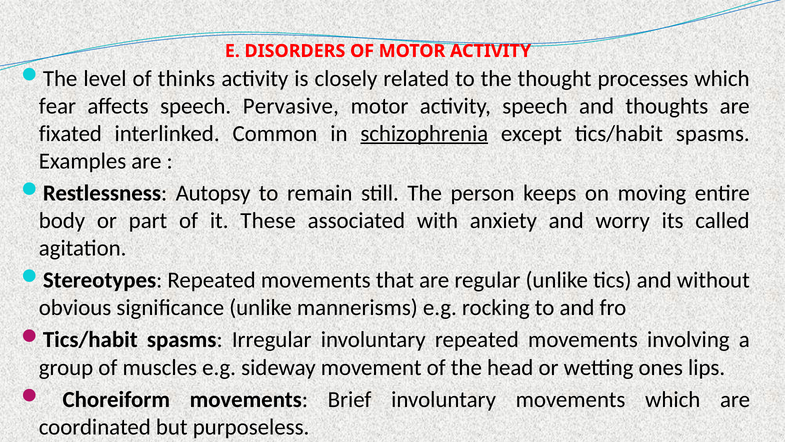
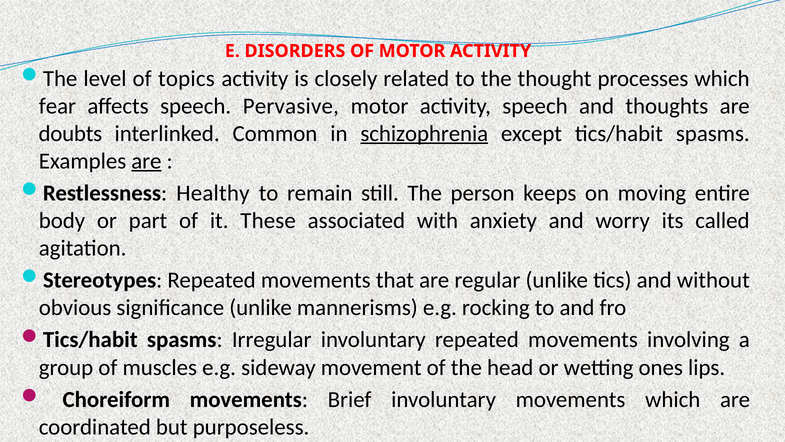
thinks: thinks -> topics
fixated: fixated -> doubts
are at (146, 161) underline: none -> present
Autopsy: Autopsy -> Healthy
